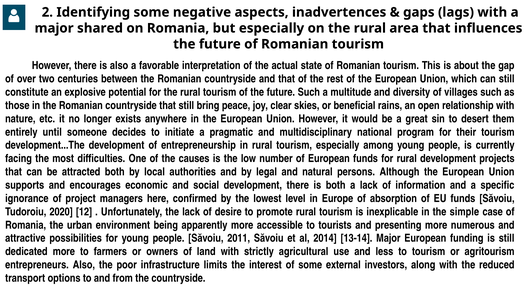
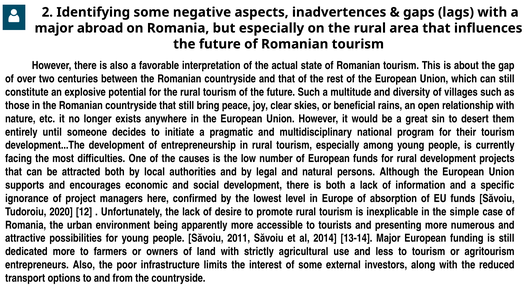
shared: shared -> abroad
